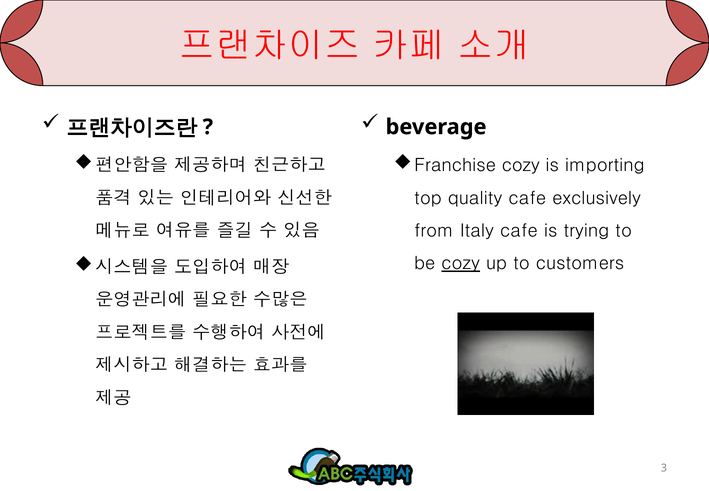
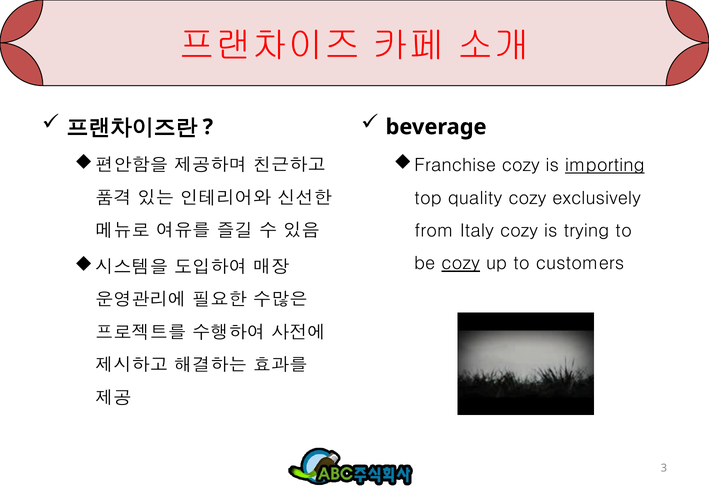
importing underline: none -> present
quality cafe: cafe -> cozy
Italy cafe: cafe -> cozy
